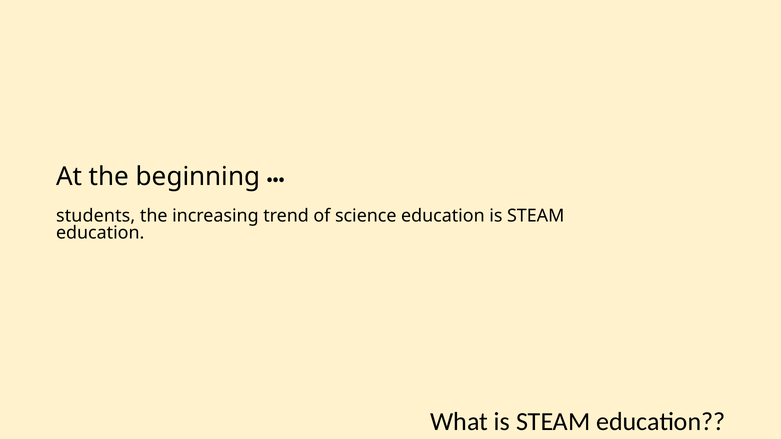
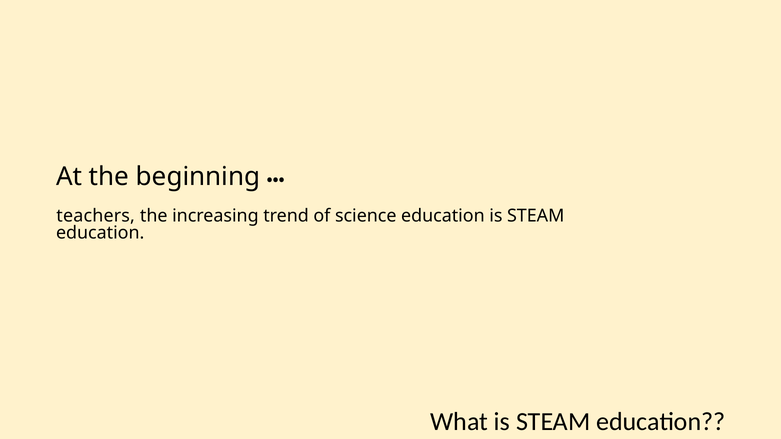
students: students -> teachers
